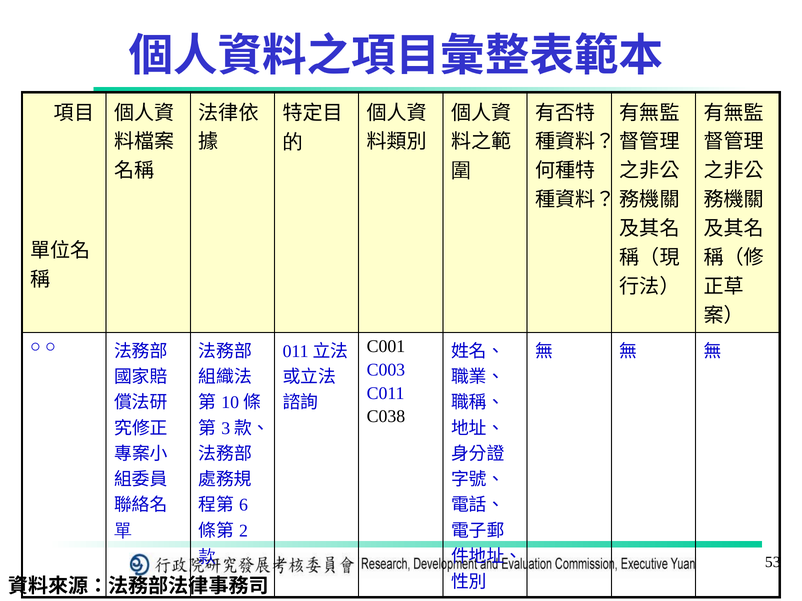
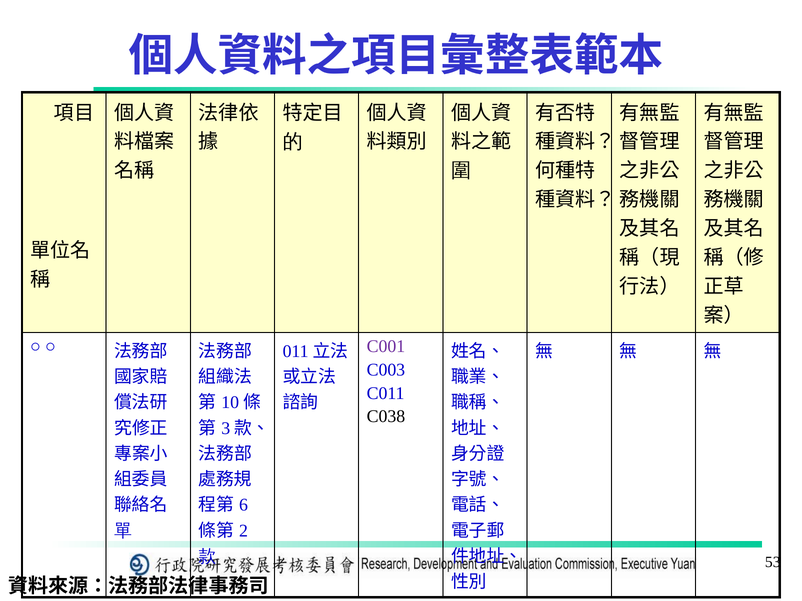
C001 colour: black -> purple
